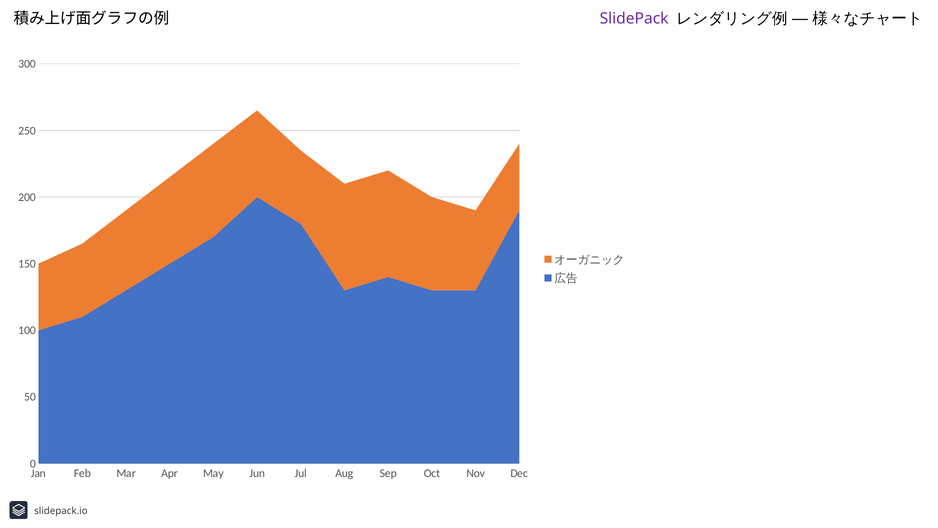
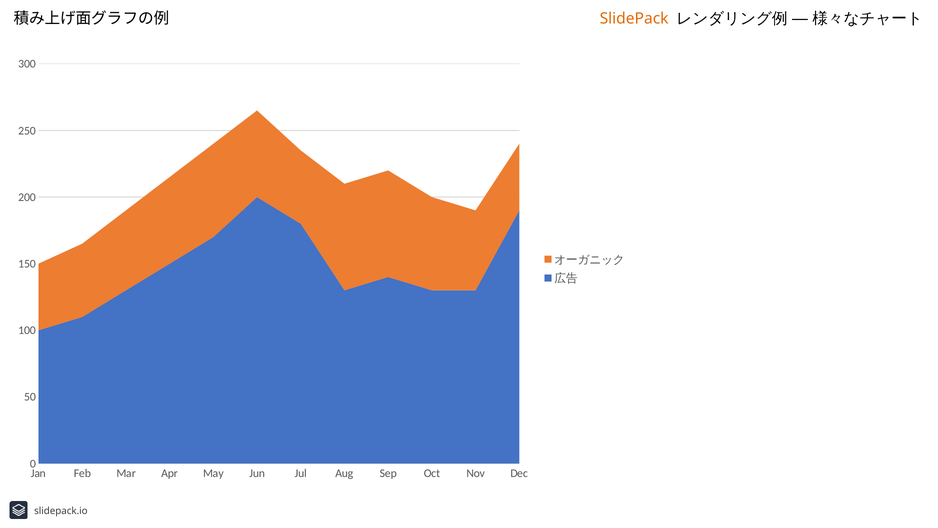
SlidePack colour: purple -> orange
